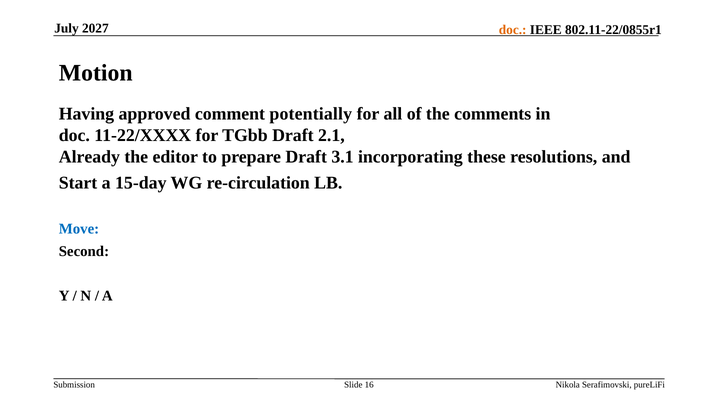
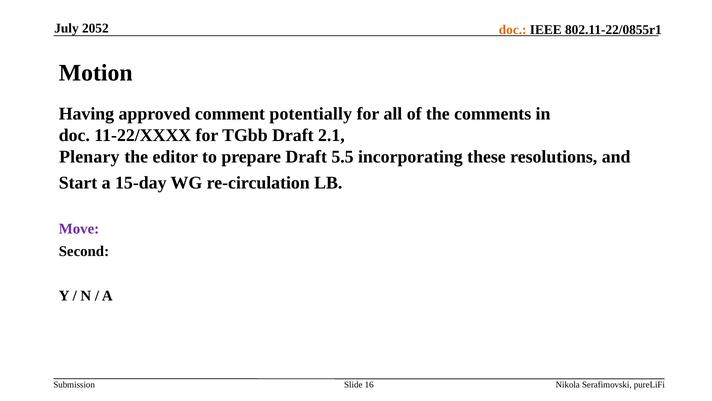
2027: 2027 -> 2052
Already: Already -> Plenary
3.1: 3.1 -> 5.5
Move colour: blue -> purple
